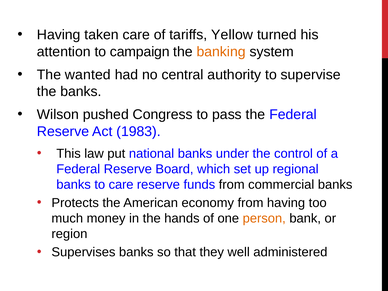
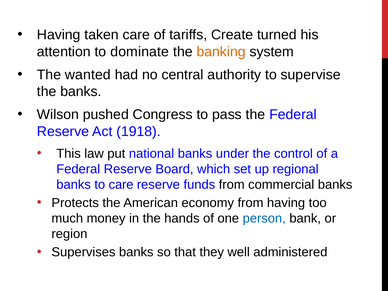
Yellow: Yellow -> Create
campaign: campaign -> dominate
1983: 1983 -> 1918
person colour: orange -> blue
